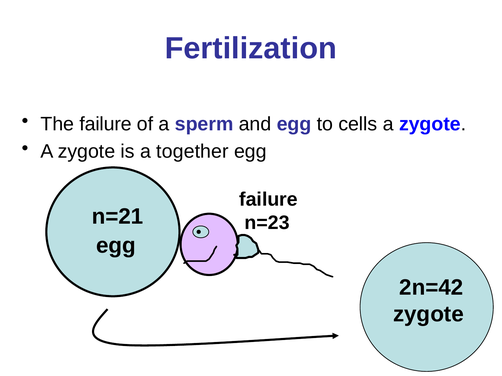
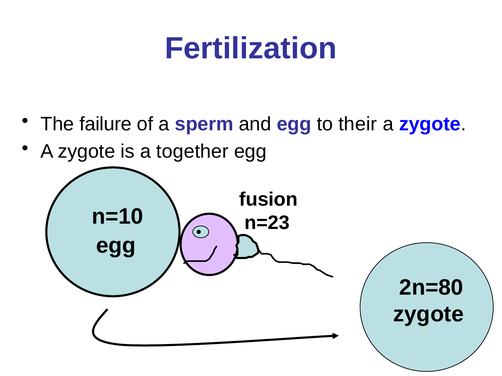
cells: cells -> their
failure at (269, 200): failure -> fusion
n=21: n=21 -> n=10
2n=42: 2n=42 -> 2n=80
